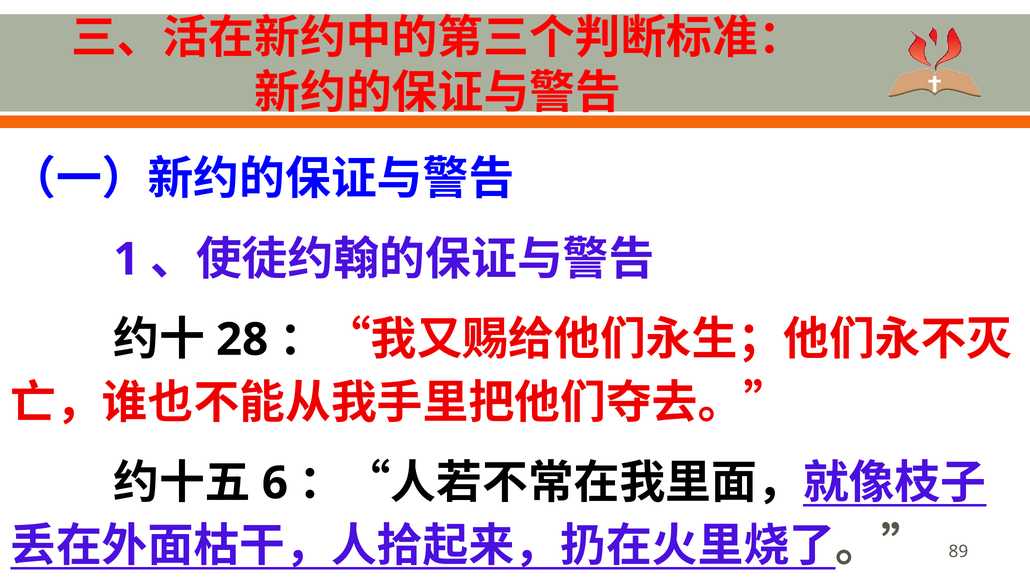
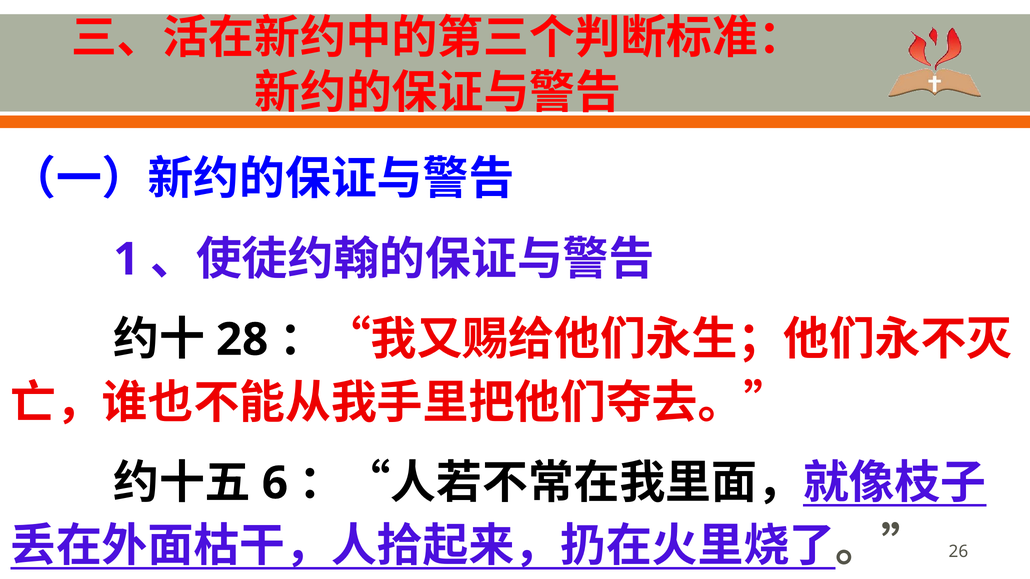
89: 89 -> 26
